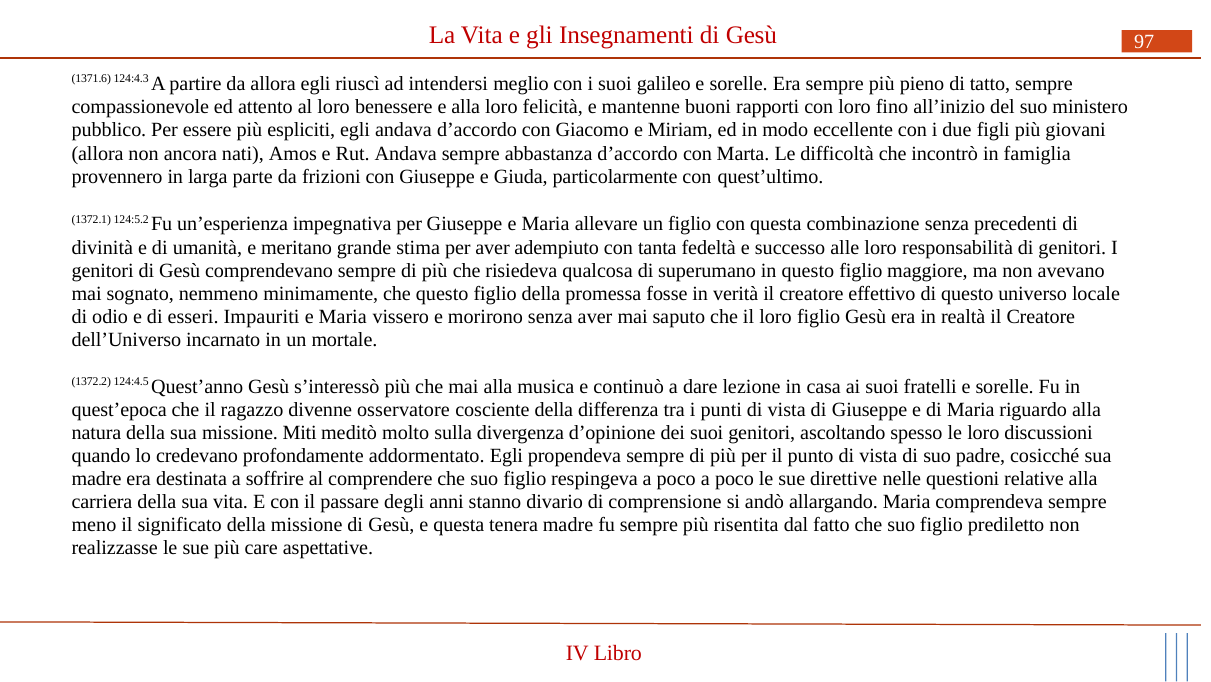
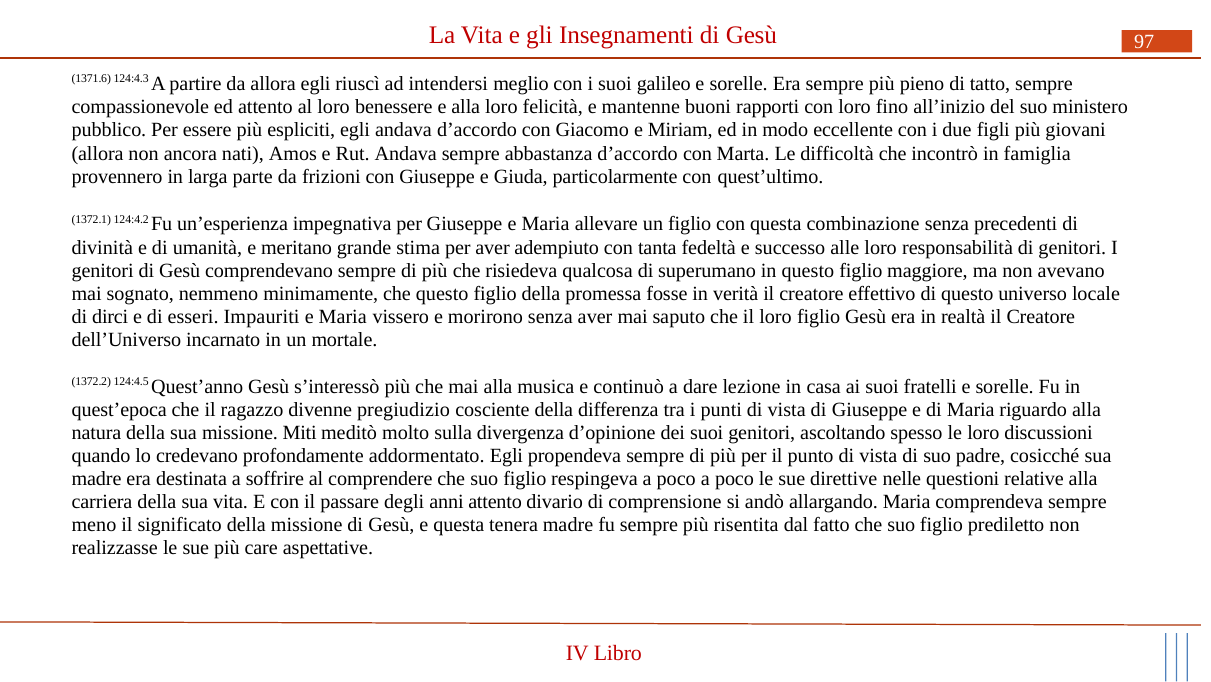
124:5.2: 124:5.2 -> 124:4.2
odio: odio -> dirci
osservatore: osservatore -> pregiudizio
anni stanno: stanno -> attento
